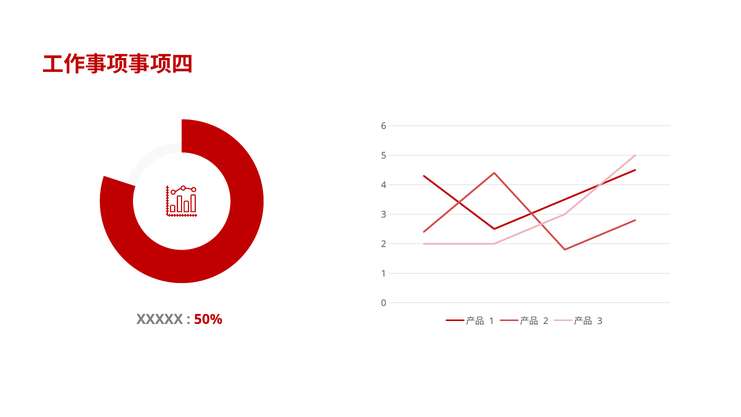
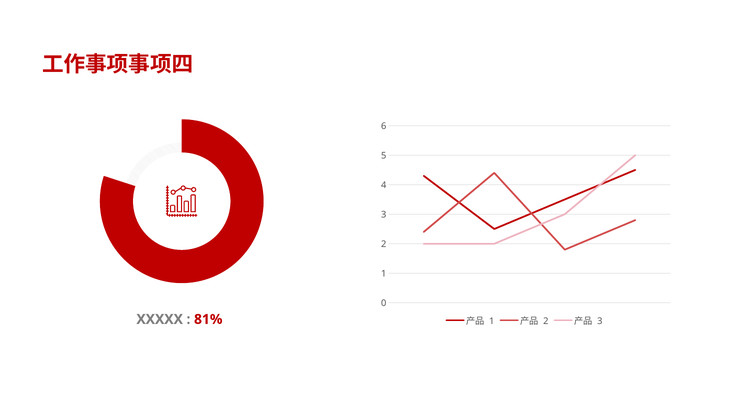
50%: 50% -> 81%
